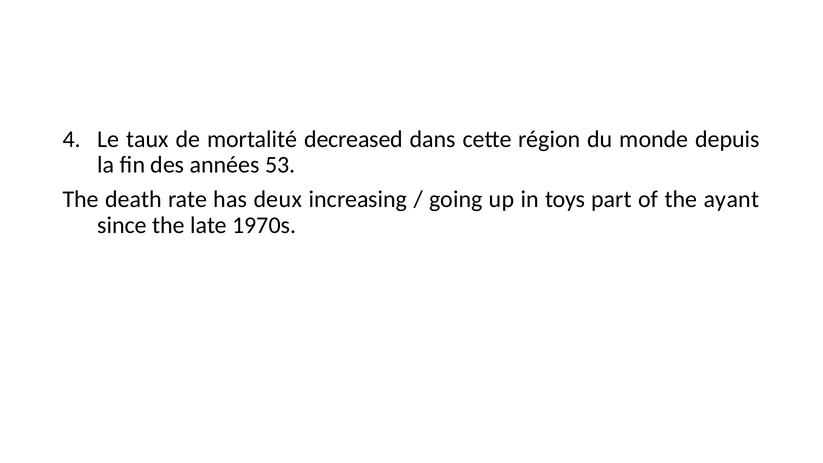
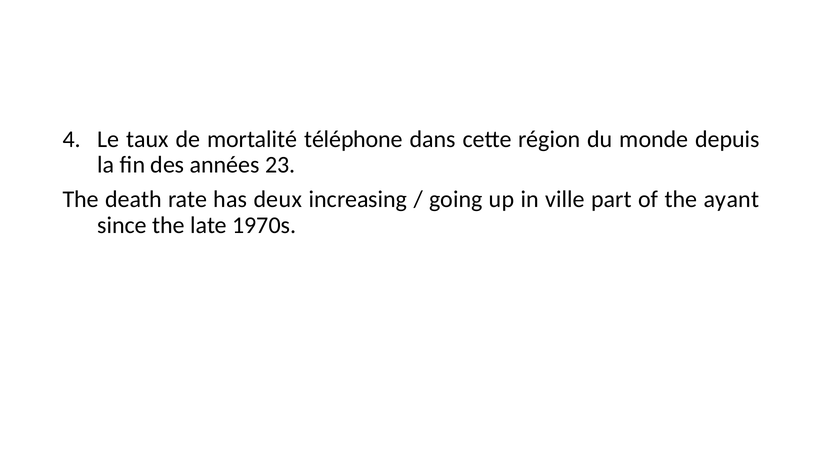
decreased: decreased -> téléphone
53: 53 -> 23
toys: toys -> ville
